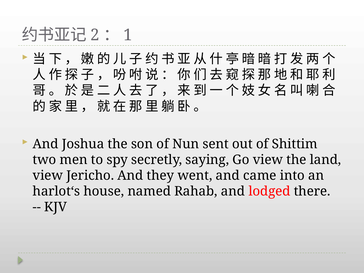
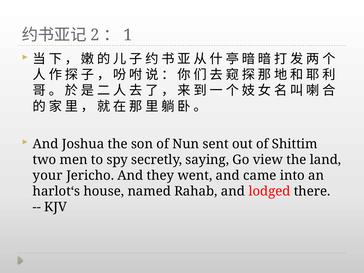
view at (48, 176): view -> your
